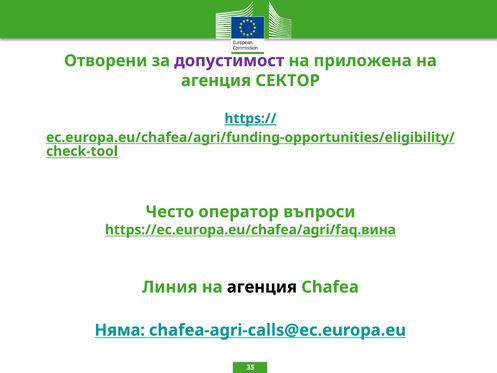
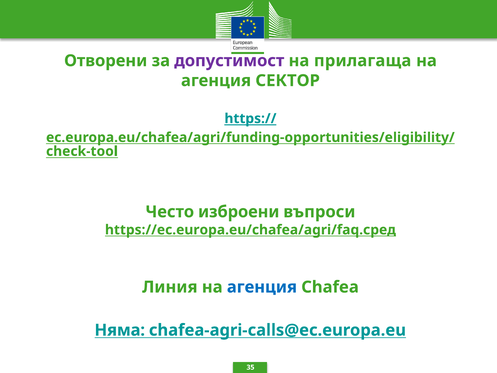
приложена: приложена -> прилагаща
оператор: оператор -> изброени
https://ec.europa.eu/chafea/agri/faq.вина: https://ec.europa.eu/chafea/agri/faq.вина -> https://ec.europa.eu/chafea/agri/faq.сред
агенция at (262, 287) colour: black -> blue
